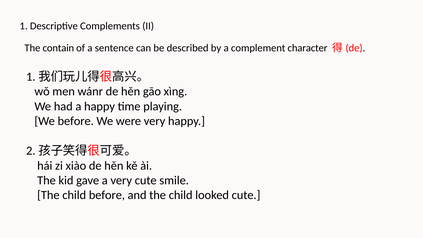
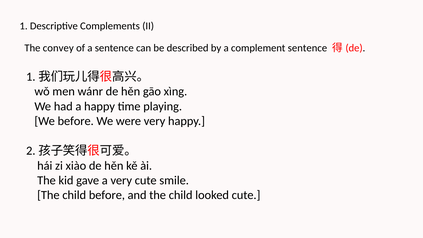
contain: contain -> convey
complement character: character -> sentence
